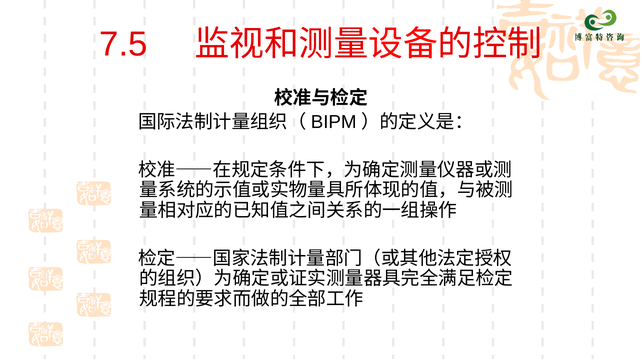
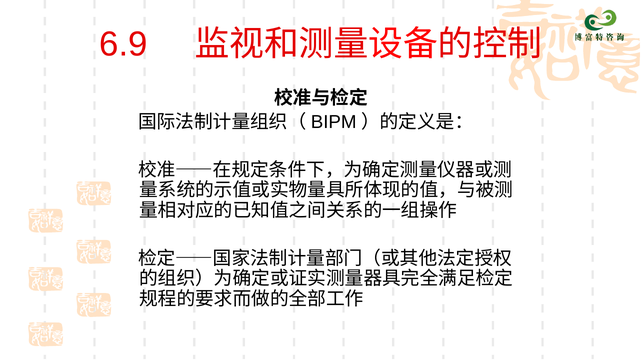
7.5: 7.5 -> 6.9
